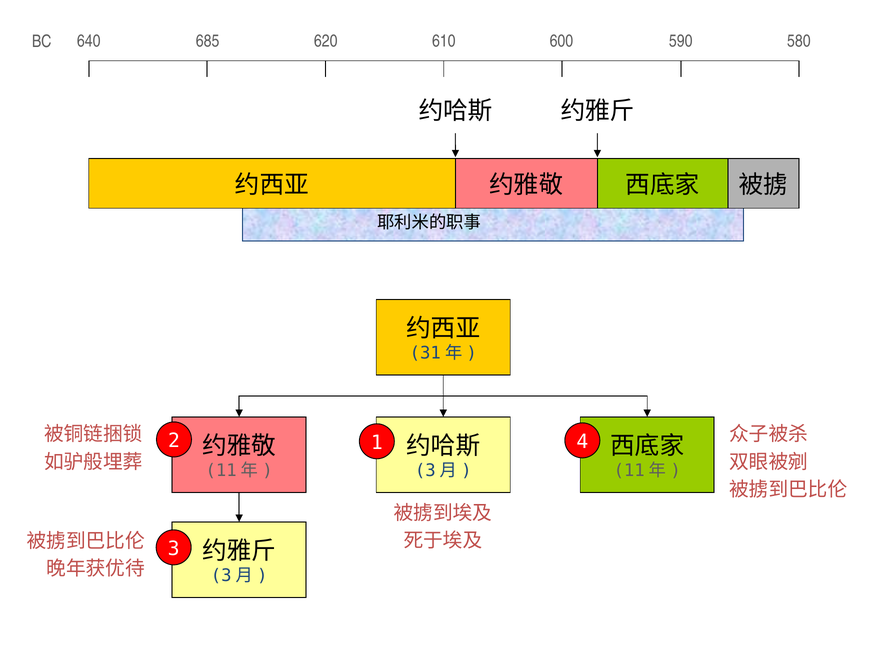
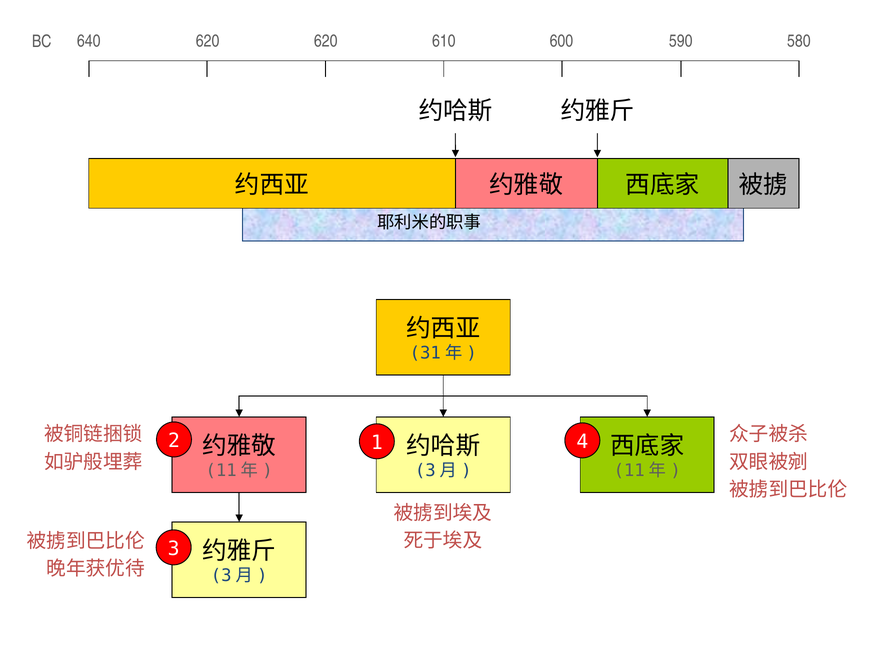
640 685: 685 -> 620
